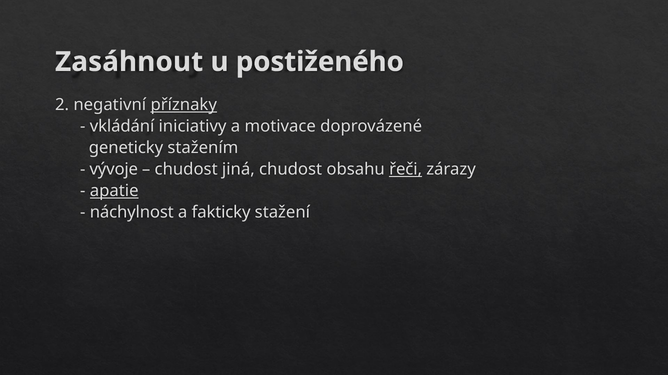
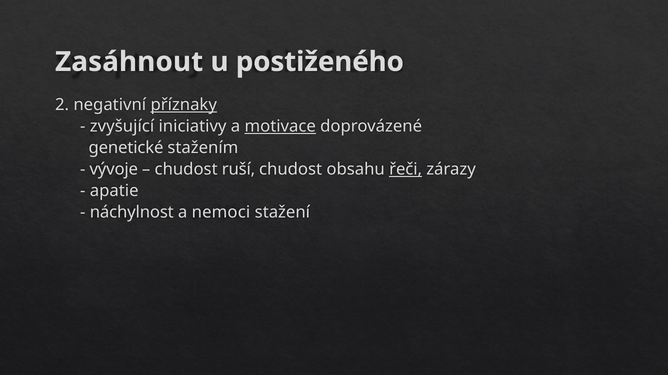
vkládání: vkládání -> zvyšující
motivace underline: none -> present
geneticky: geneticky -> genetické
jiná: jiná -> ruší
apatie underline: present -> none
fakticky: fakticky -> nemoci
